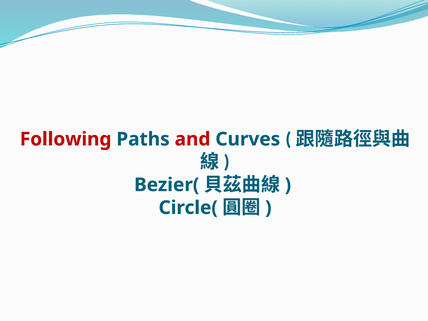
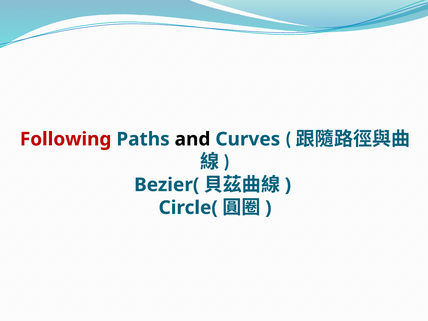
and colour: red -> black
